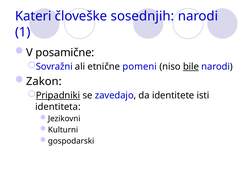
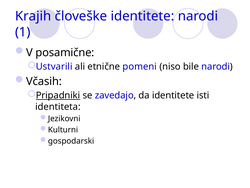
Kateri: Kateri -> Krajih
človeške sosednjih: sosednjih -> identitete
Sovražni: Sovražni -> Ustvarili
bile underline: present -> none
Zakon: Zakon -> Včasih
